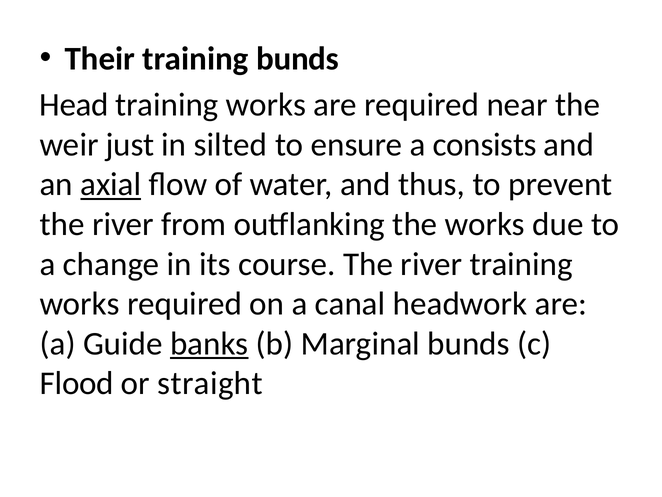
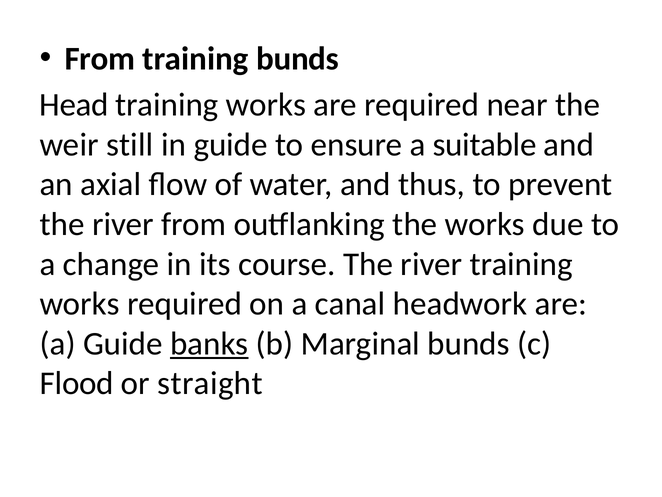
Their at (100, 59): Their -> From
just: just -> still
in silted: silted -> guide
consists: consists -> suitable
axial underline: present -> none
